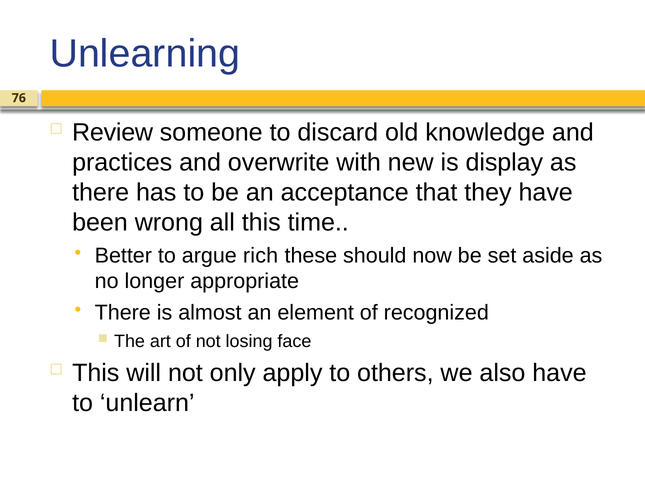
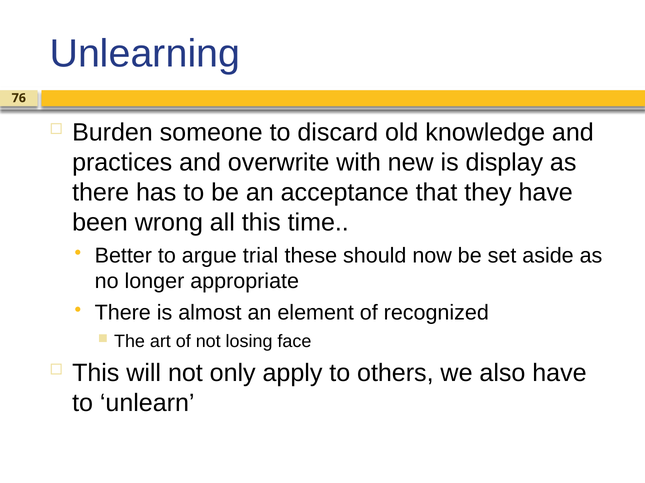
Review: Review -> Burden
rich: rich -> trial
